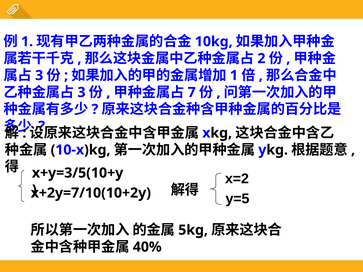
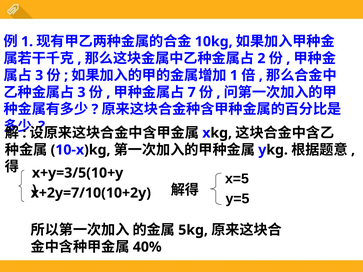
x=2: x=2 -> x=5
